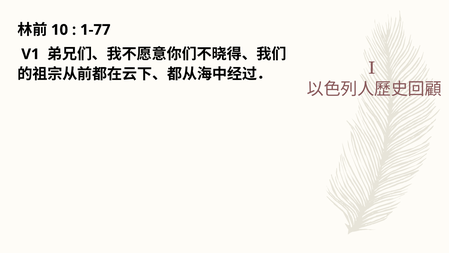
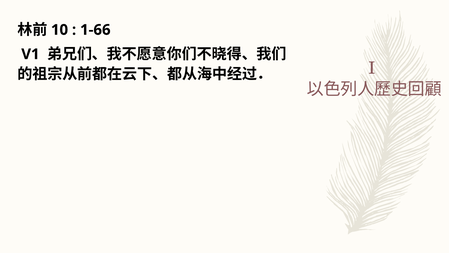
1-77: 1-77 -> 1-66
